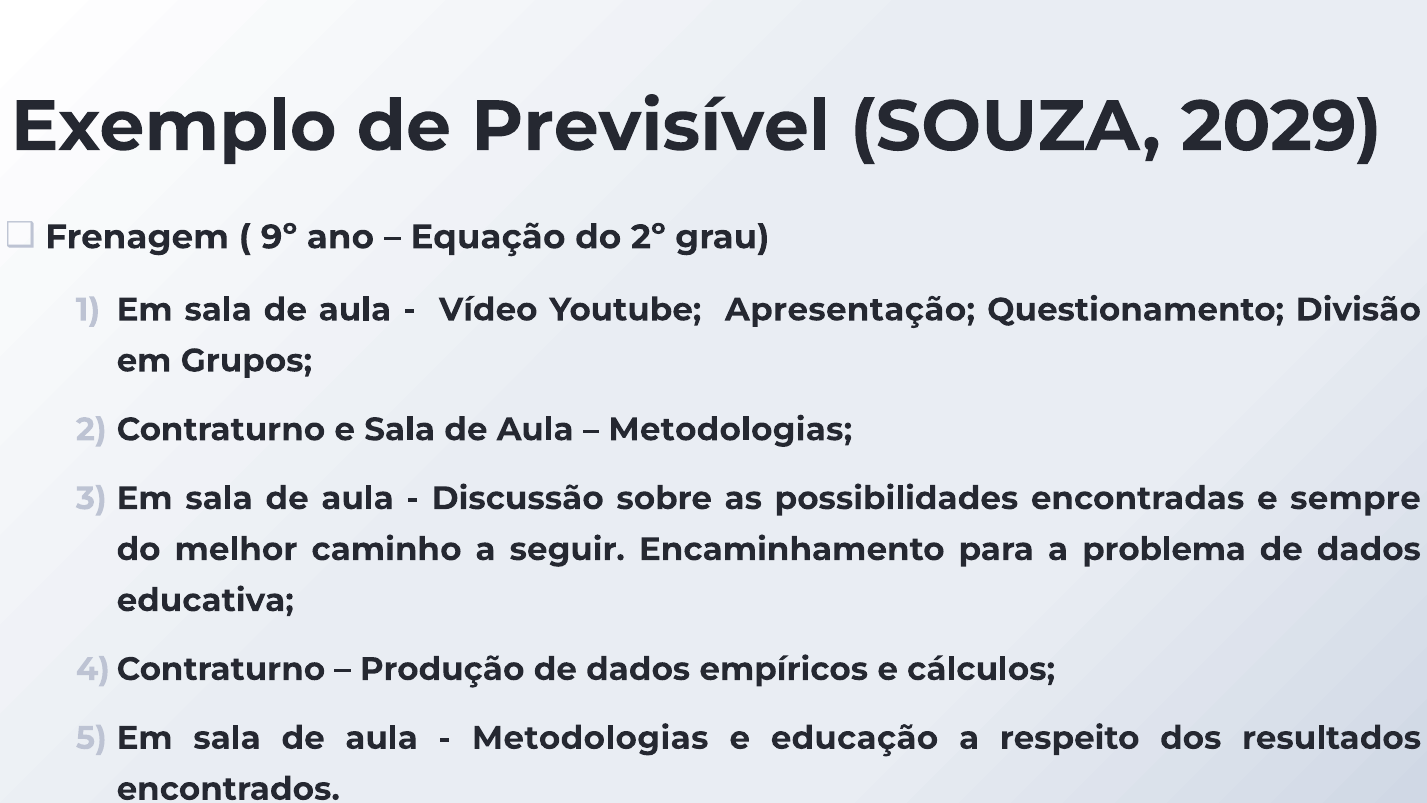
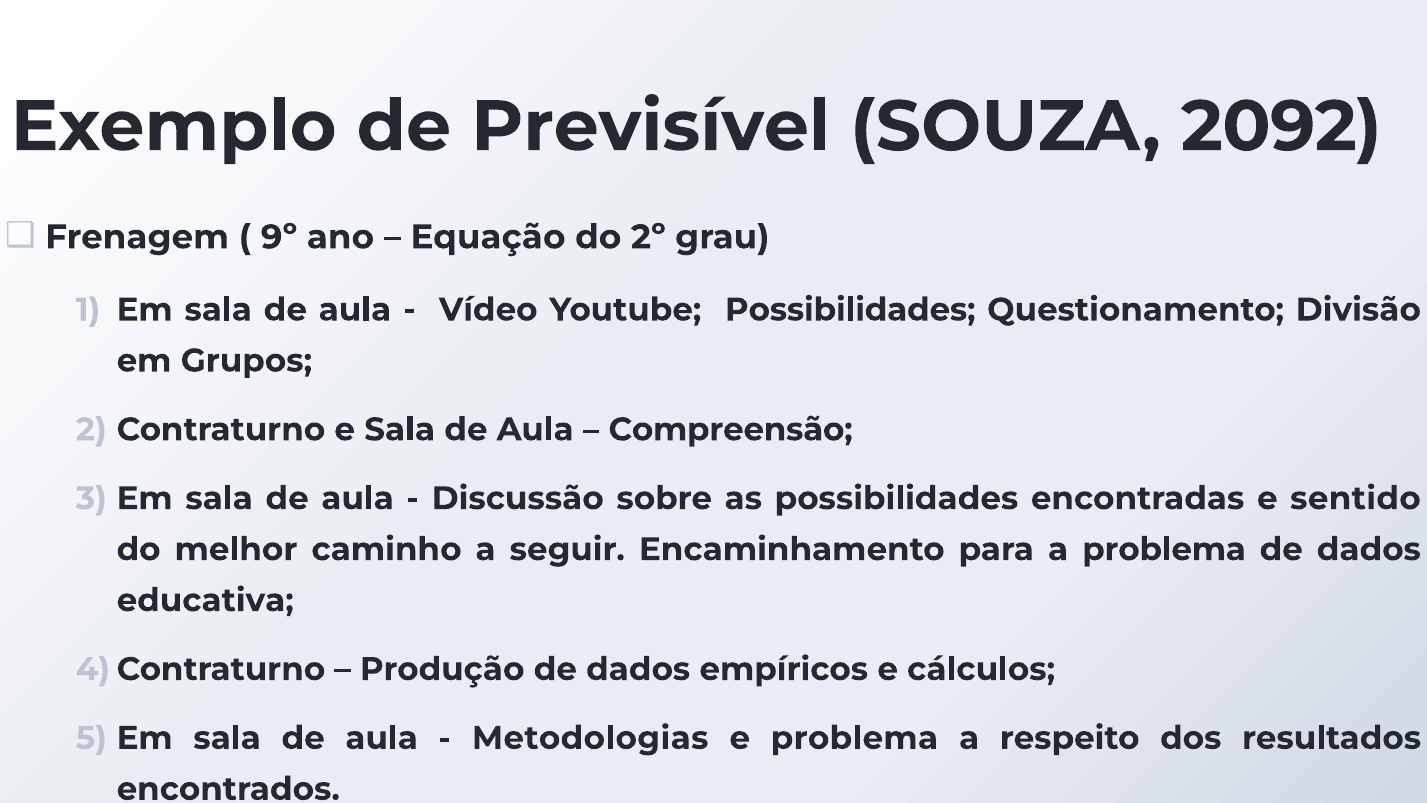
2029: 2029 -> 2092
Youtube Apresentação: Apresentação -> Possibilidades
Metodologias at (730, 429): Metodologias -> Compreensão
sempre: sempre -> sentido
e educação: educação -> problema
